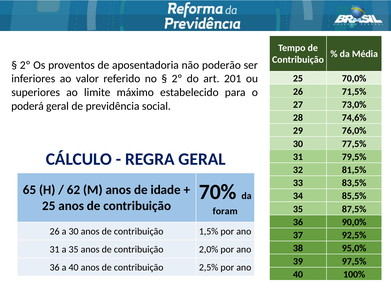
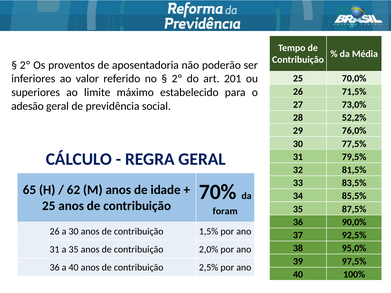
poderá: poderá -> adesão
74,6%: 74,6% -> 52,2%
